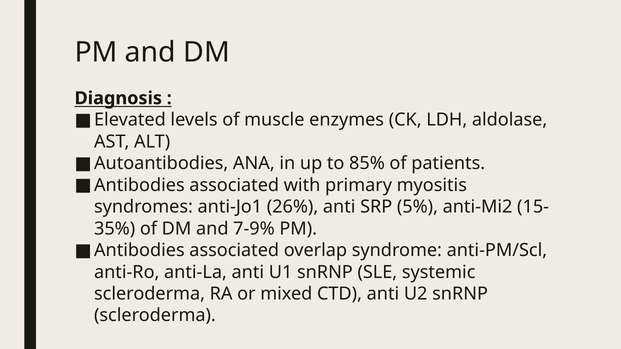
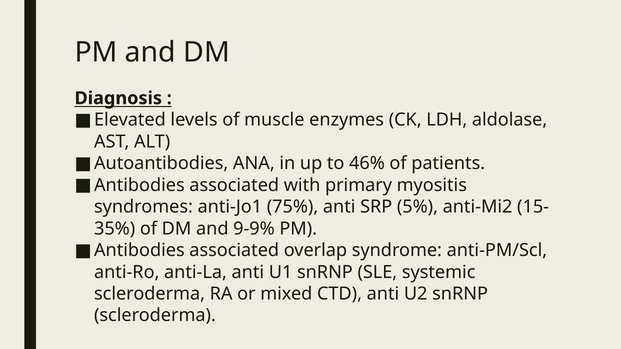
85%: 85% -> 46%
26%: 26% -> 75%
7-9%: 7-9% -> 9-9%
